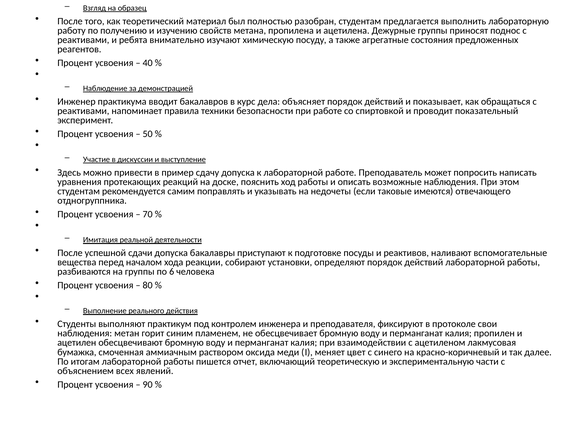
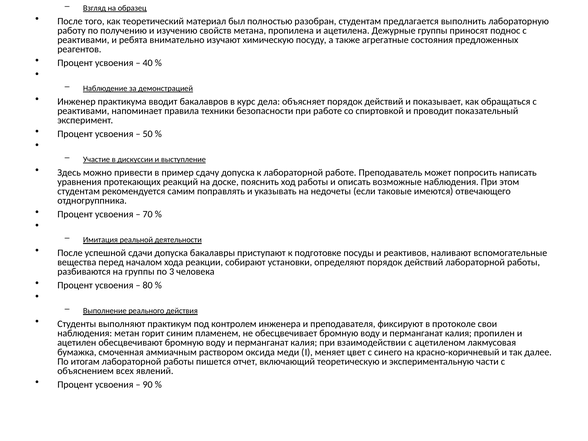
6: 6 -> 3
